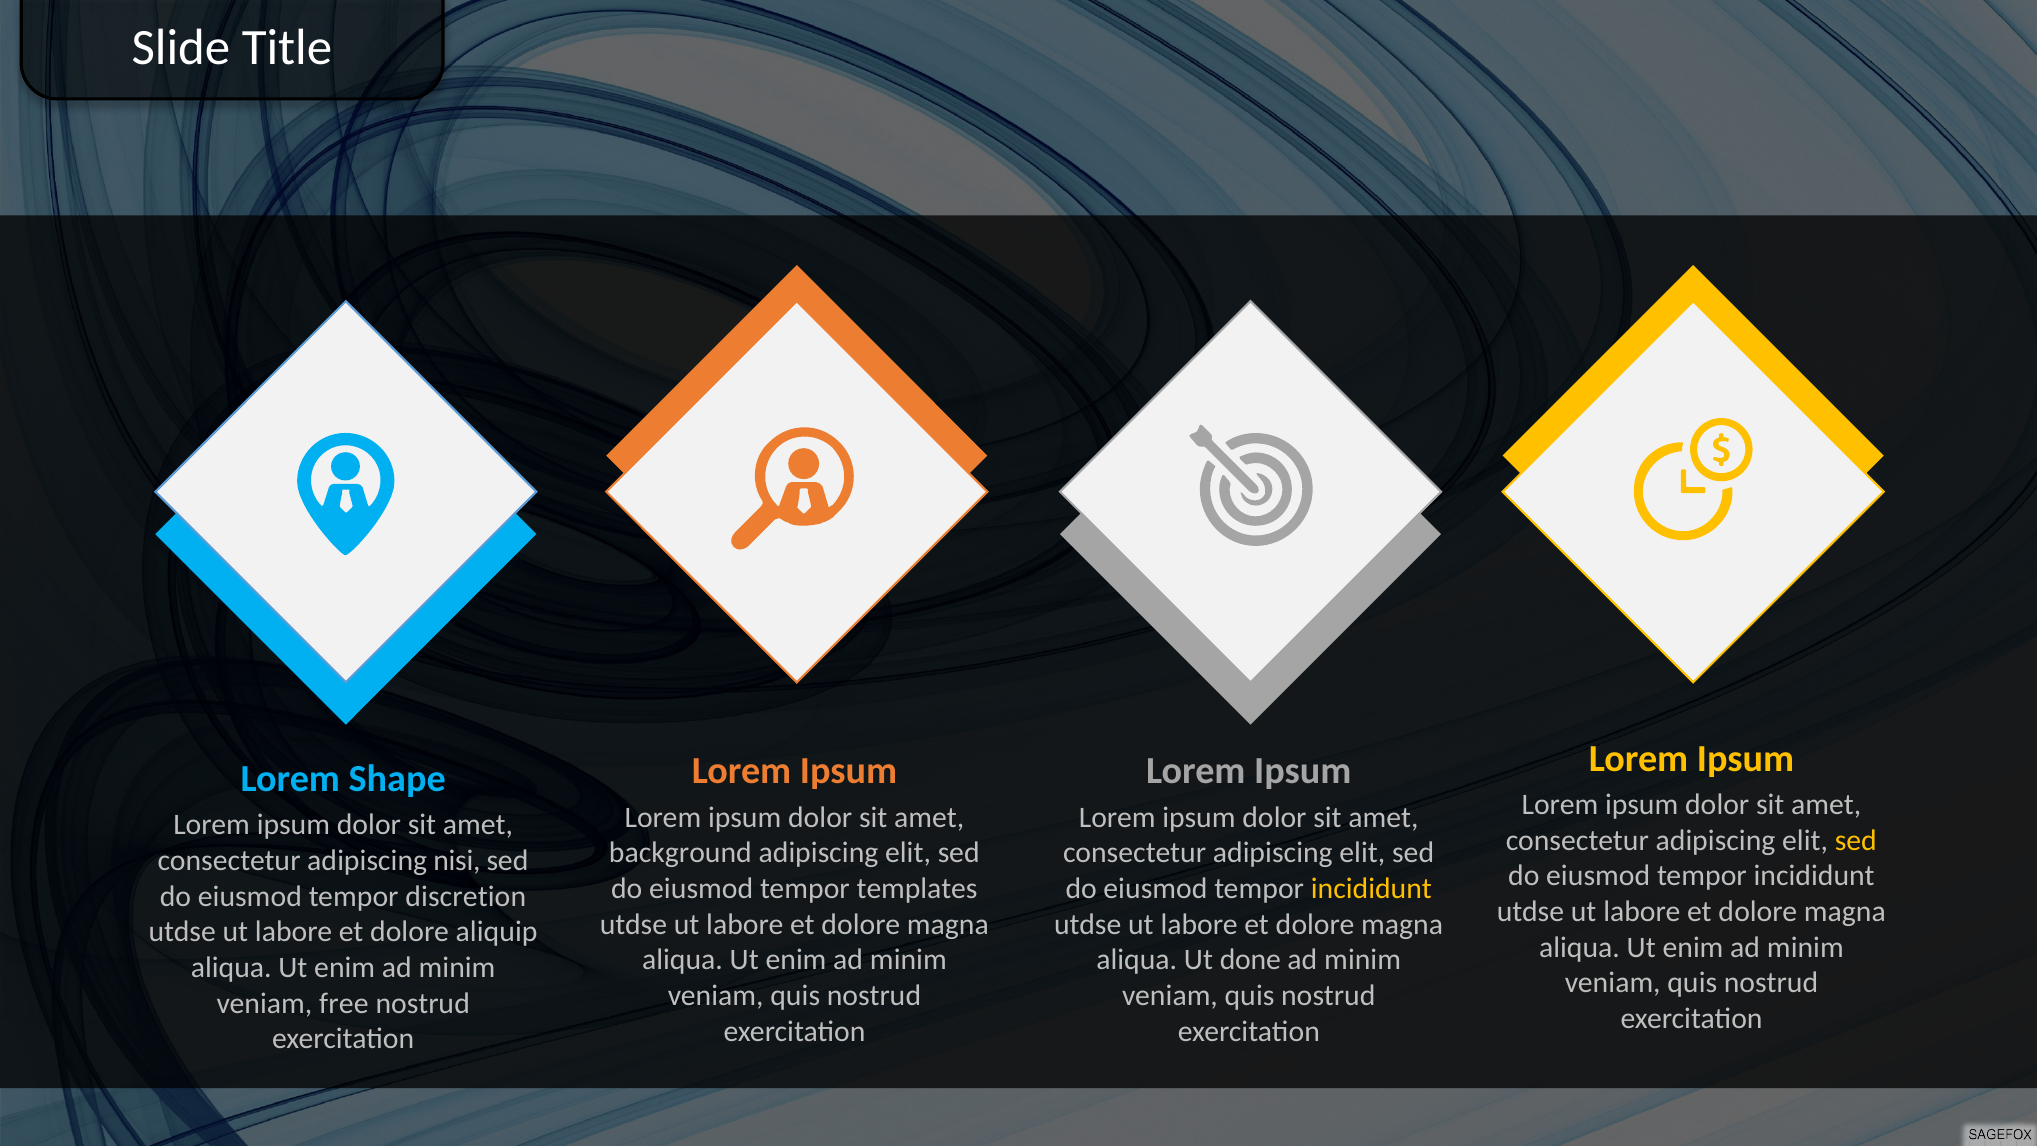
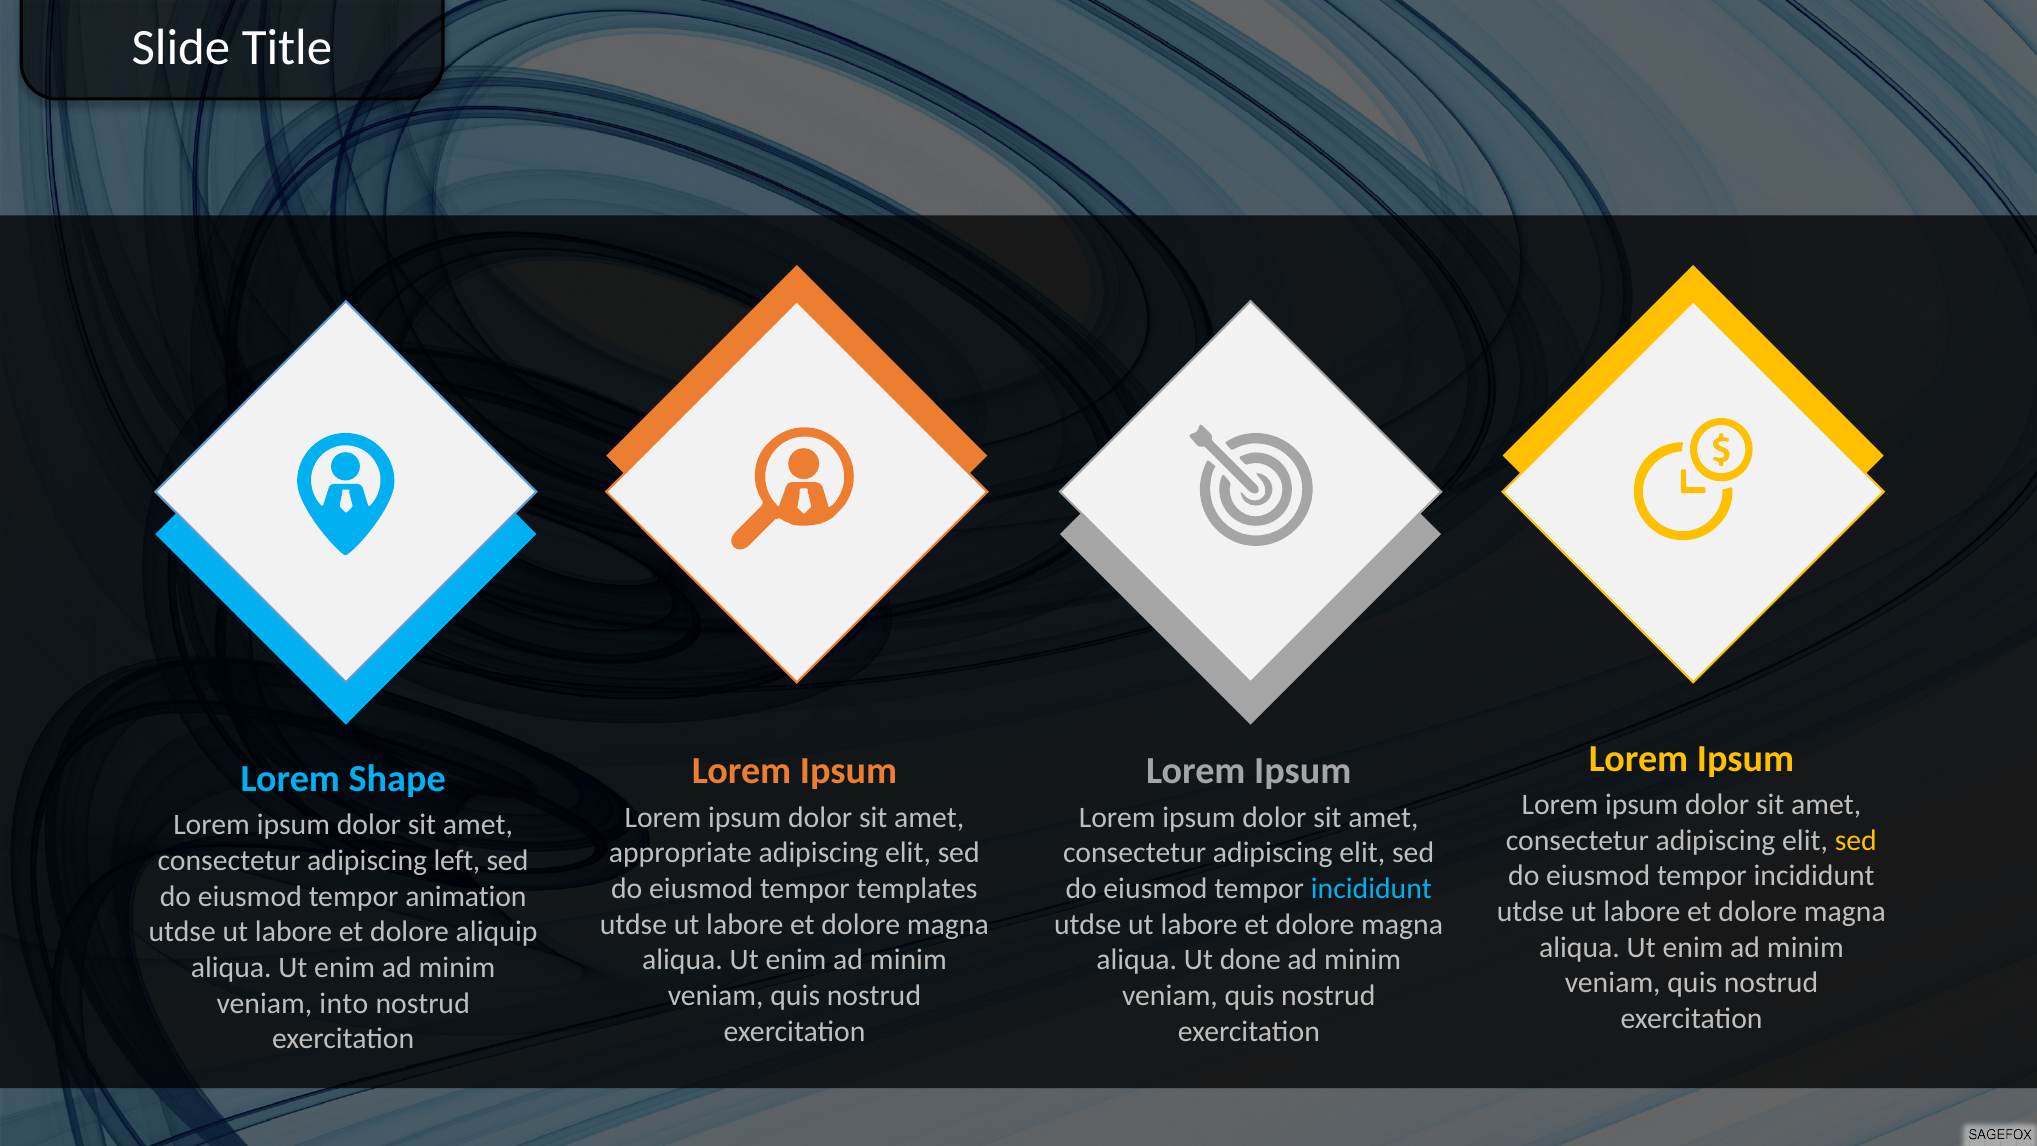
background: background -> appropriate
nisi: nisi -> left
incididunt at (1371, 889) colour: yellow -> light blue
discretion: discretion -> animation
free: free -> into
